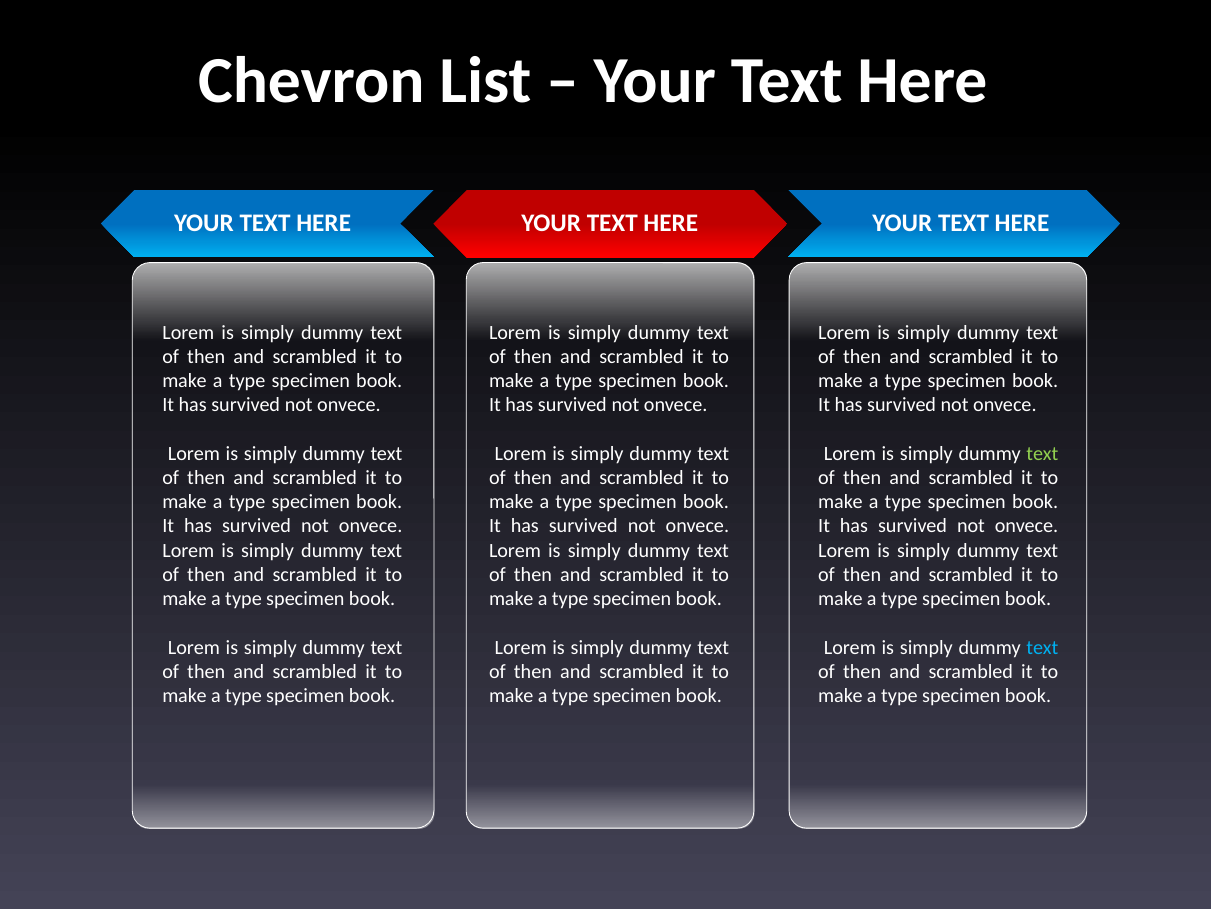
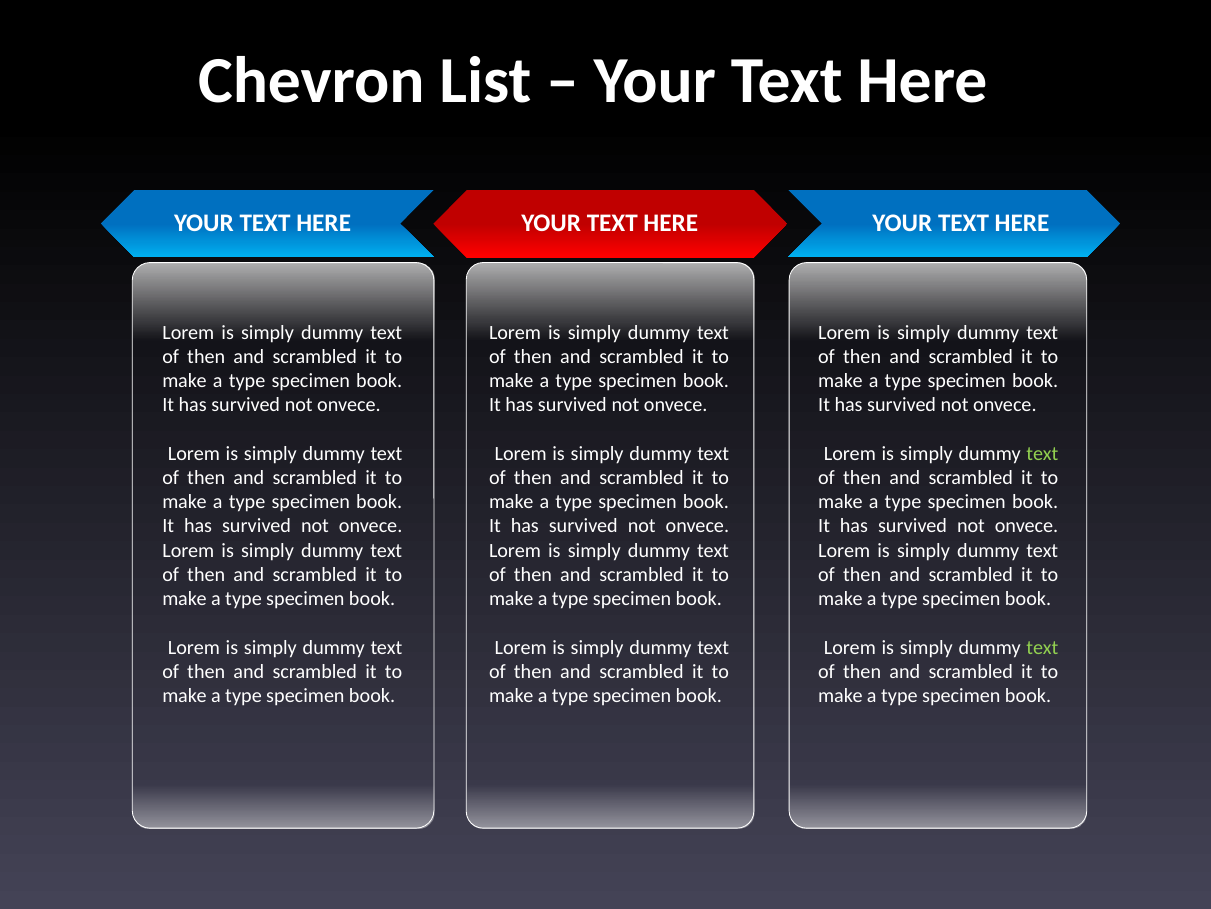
text at (1042, 647) colour: light blue -> light green
